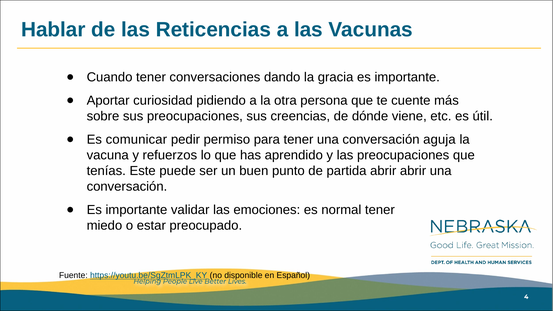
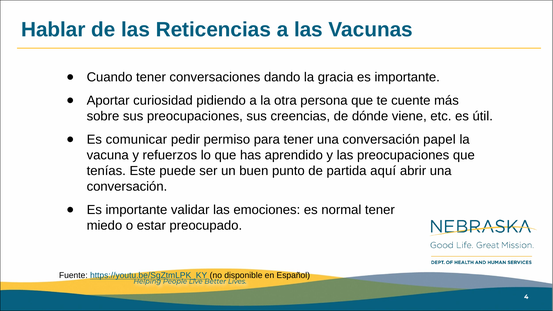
aguja: aguja -> papel
partida abrir: abrir -> aquí
